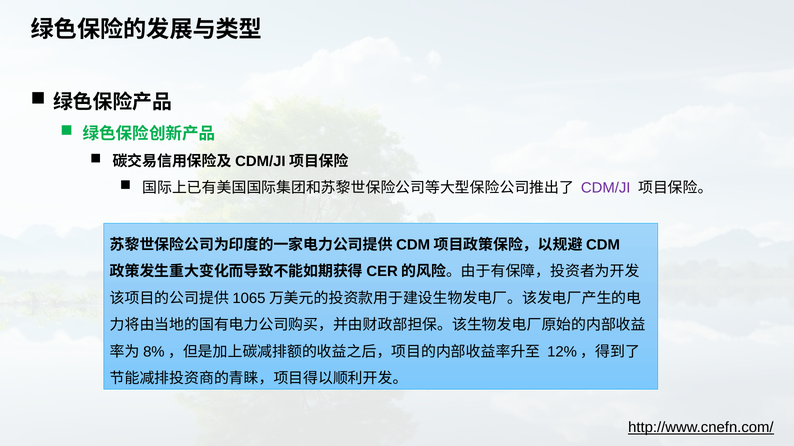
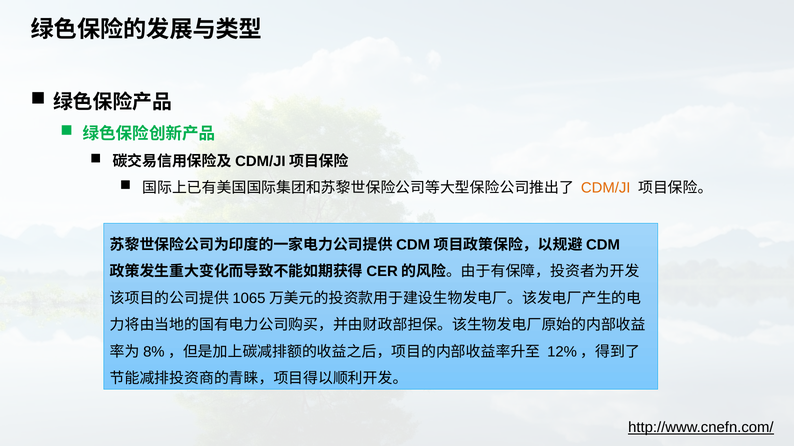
CDM/JI colour: purple -> orange
